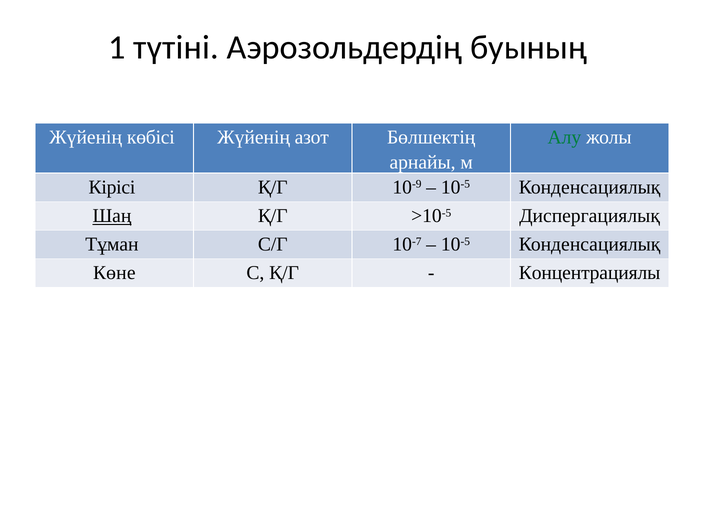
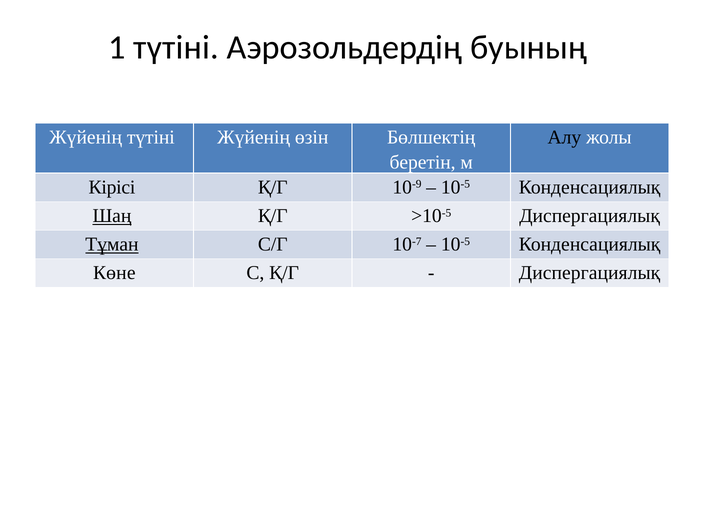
Жүйенің көбісі: көбісі -> түтіні
азот: азот -> өзін
Алу colour: green -> black
арнайы: арнайы -> беретін
Тұман underline: none -> present
Концентрациялы at (590, 273): Концентрациялы -> Диспергациялық
